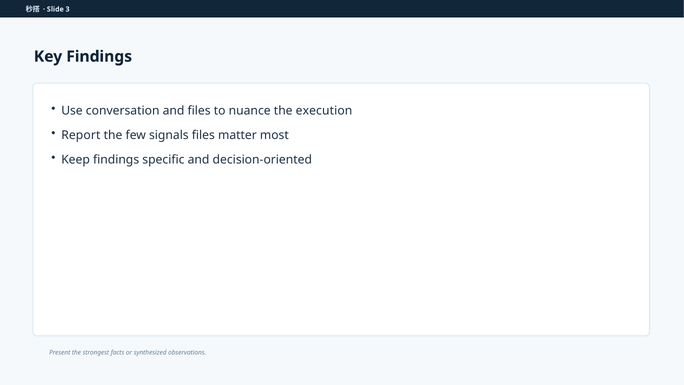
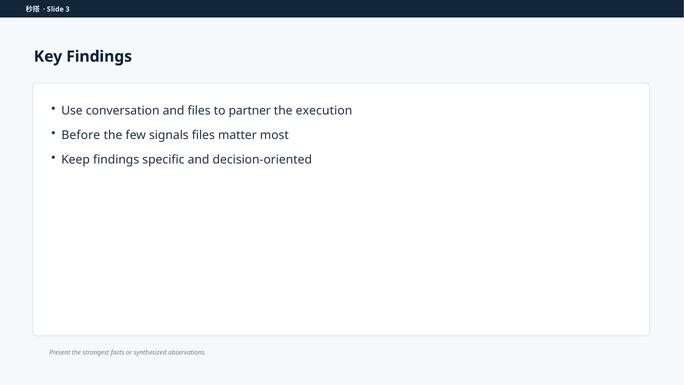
nuance: nuance -> partner
Report: Report -> Before
